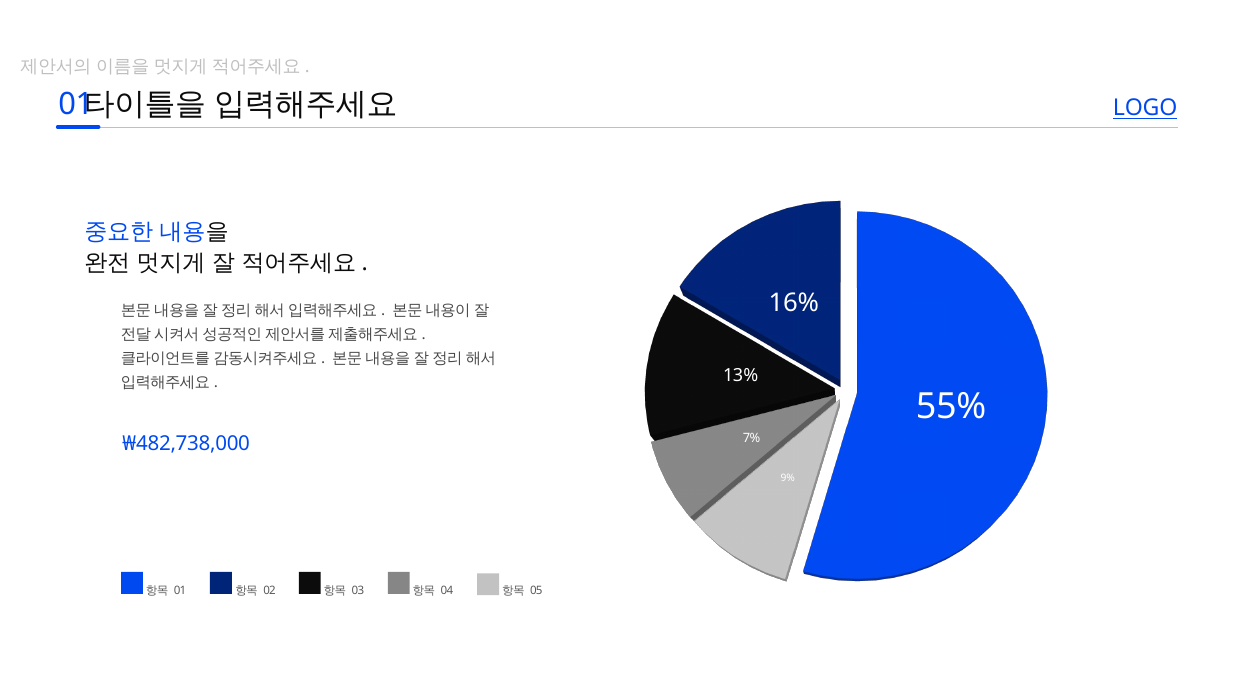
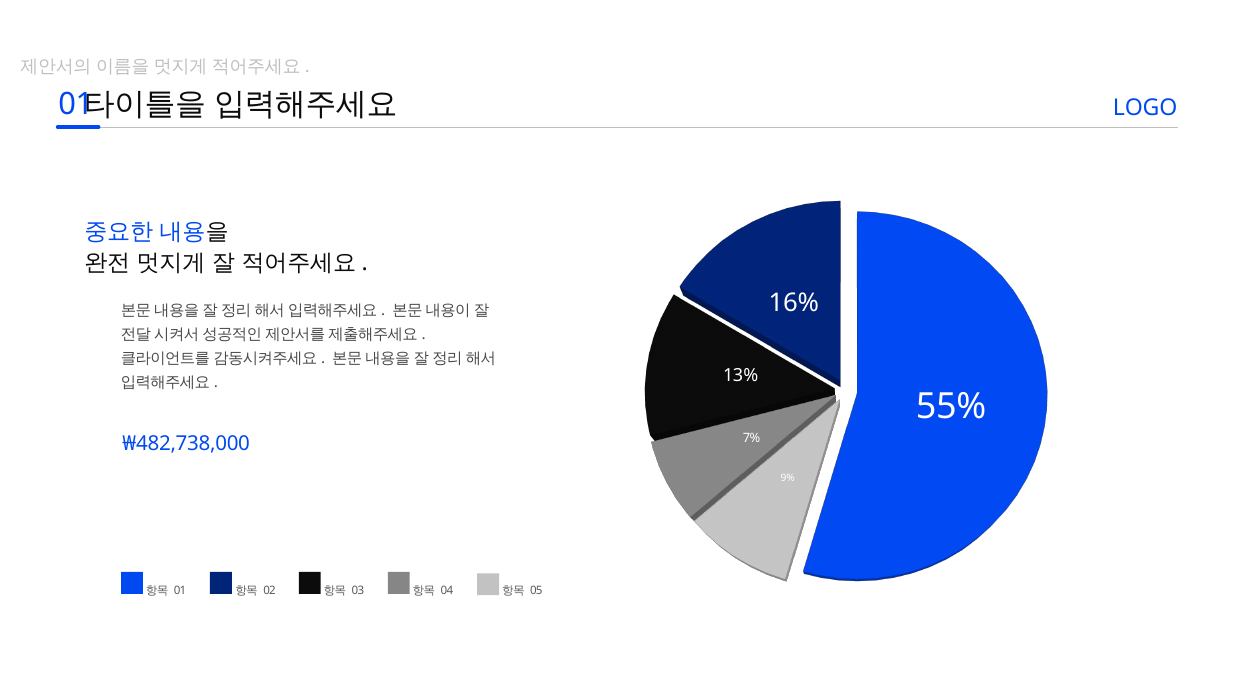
LOGO underline: present -> none
